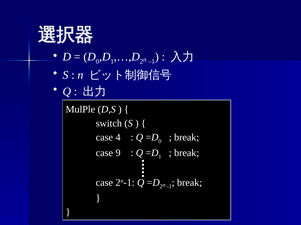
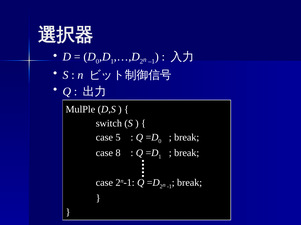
4: 4 -> 5
9: 9 -> 8
